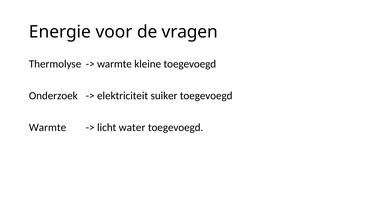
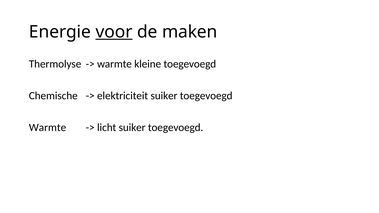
voor underline: none -> present
vragen: vragen -> maken
Onderzoek: Onderzoek -> Chemische
licht water: water -> suiker
